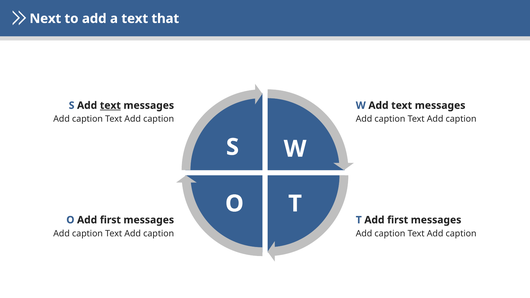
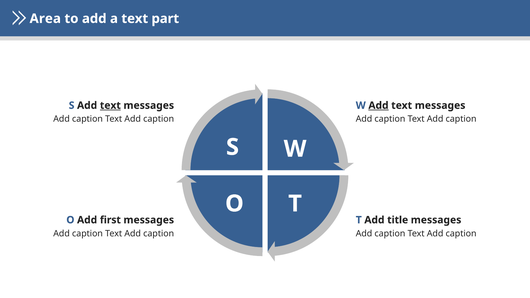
Next: Next -> Area
that: that -> part
Add at (378, 105) underline: none -> present
T Add first: first -> title
